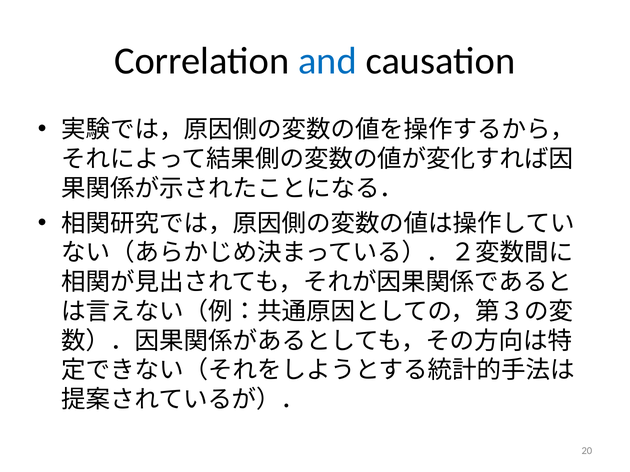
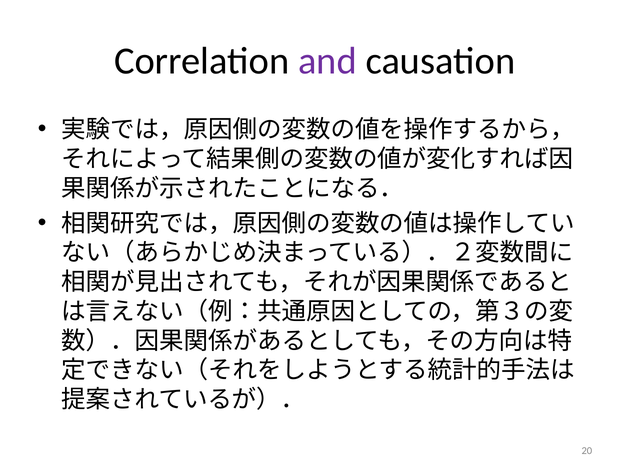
and colour: blue -> purple
